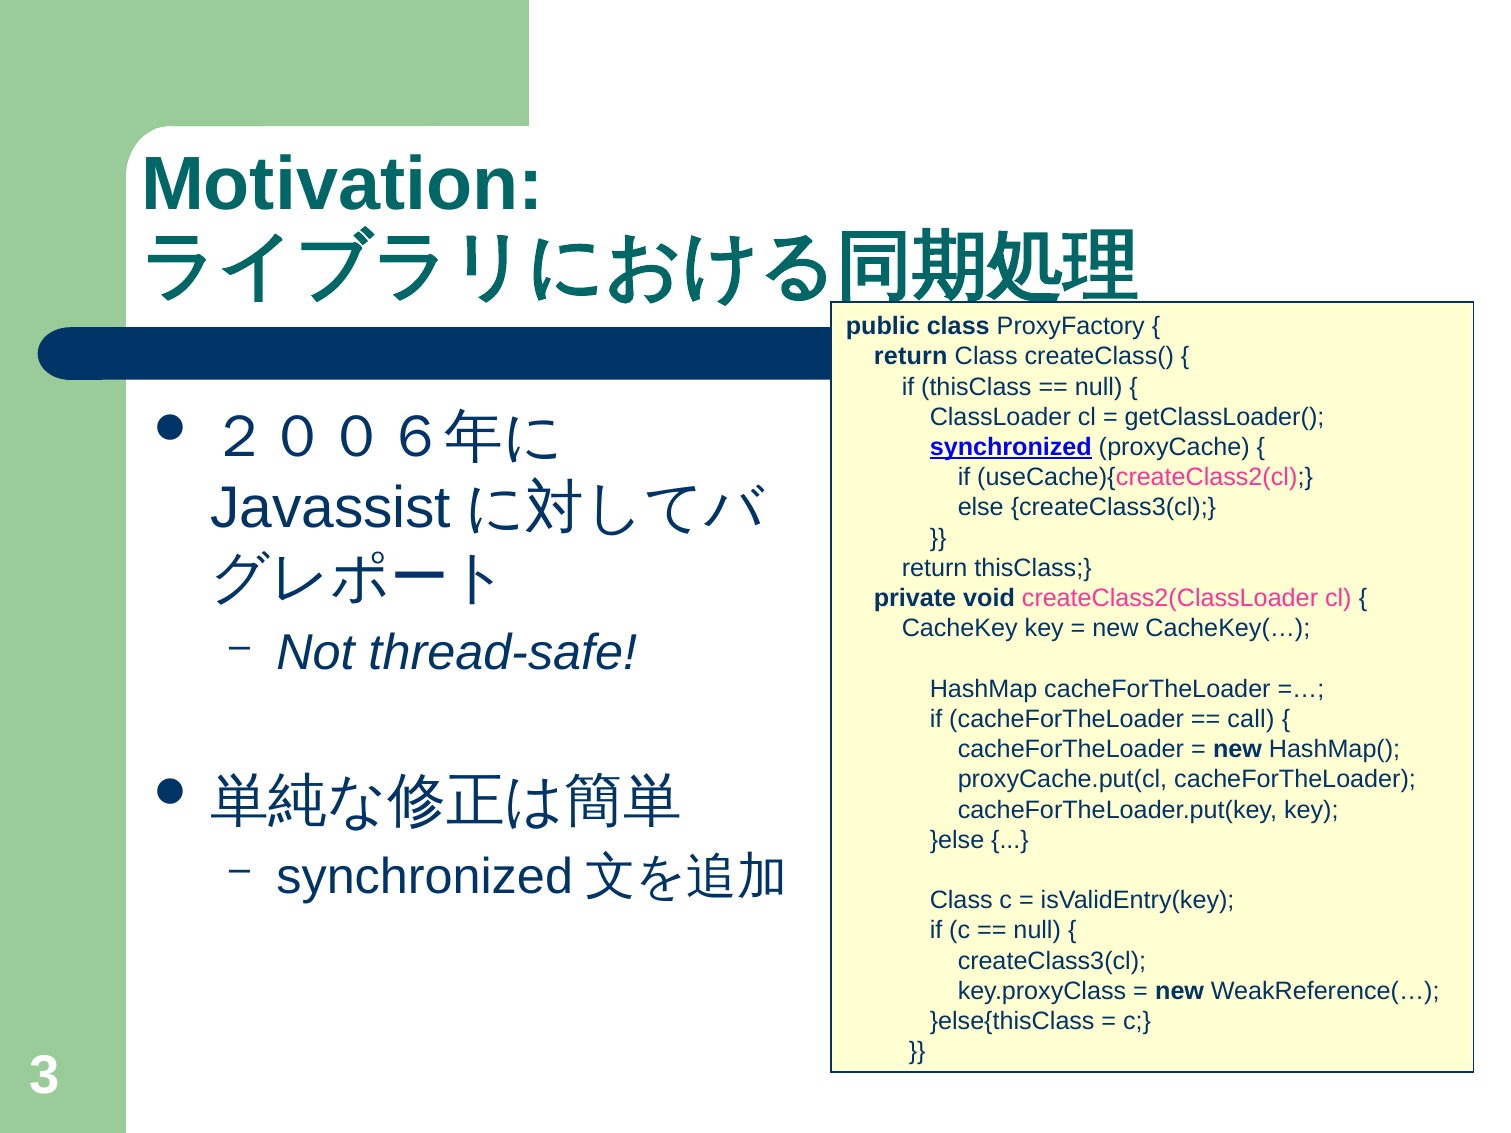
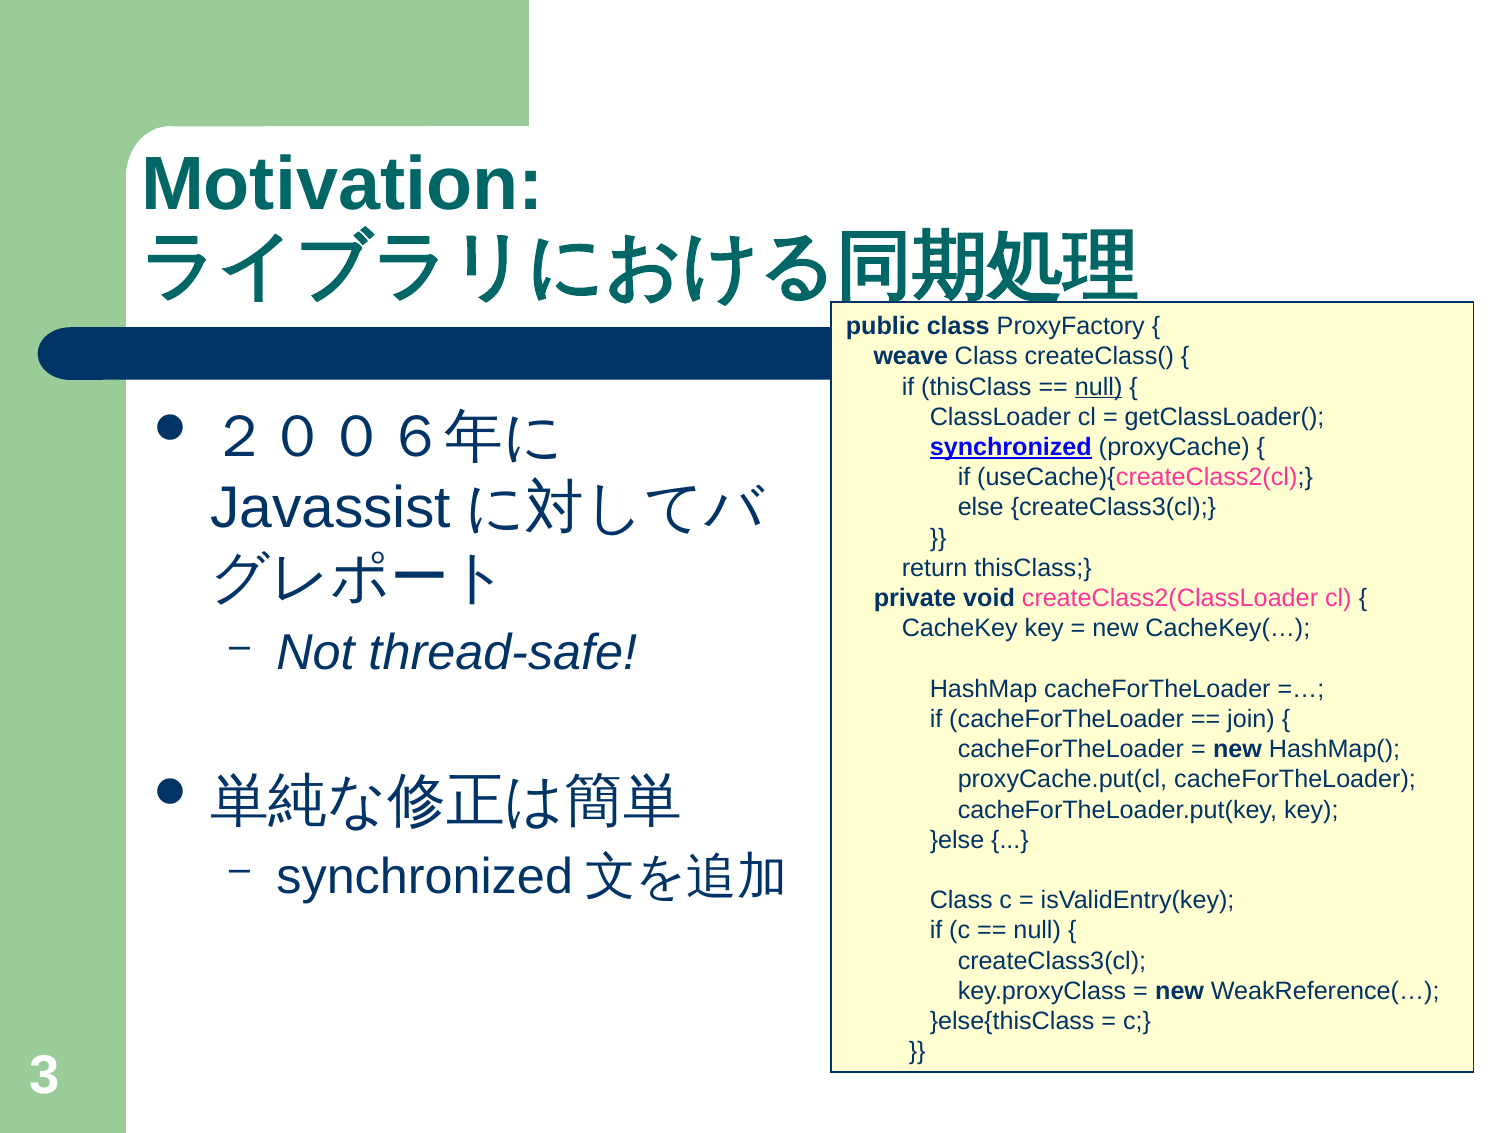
return at (911, 357): return -> weave
null at (1099, 387) underline: none -> present
call: call -> join
